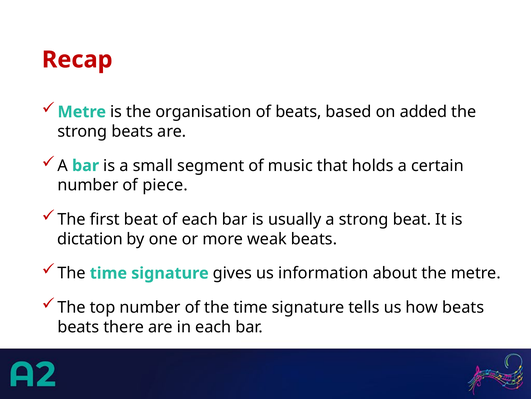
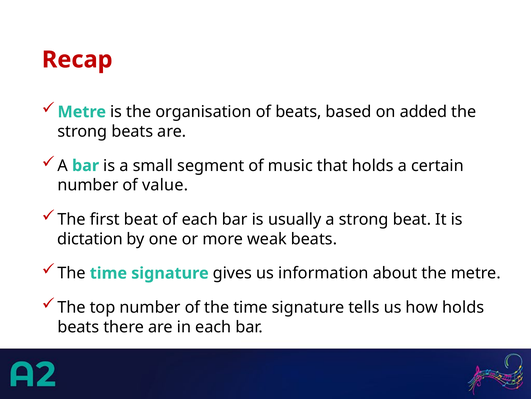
piece: piece -> value
how beats: beats -> holds
